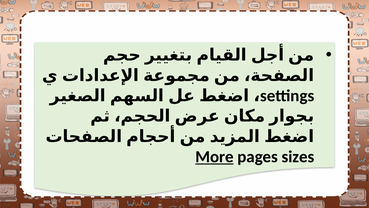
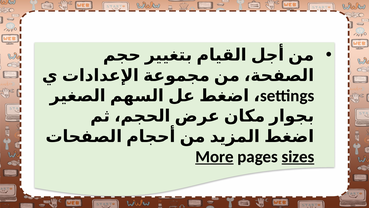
sizes underline: none -> present
